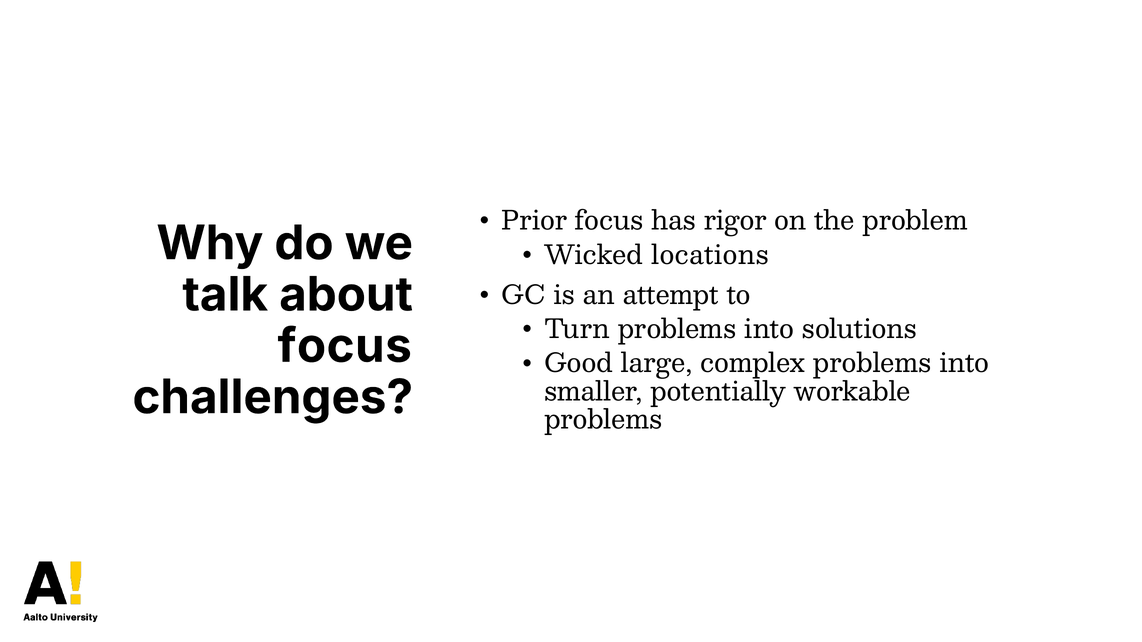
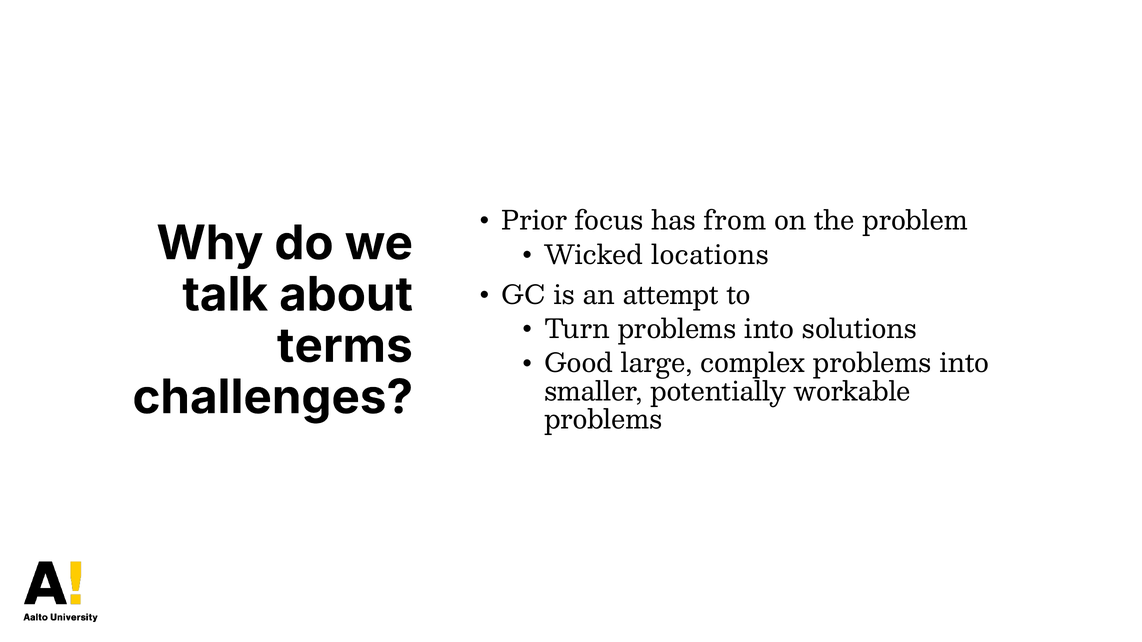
rigor: rigor -> from
focus at (345, 346): focus -> terms
